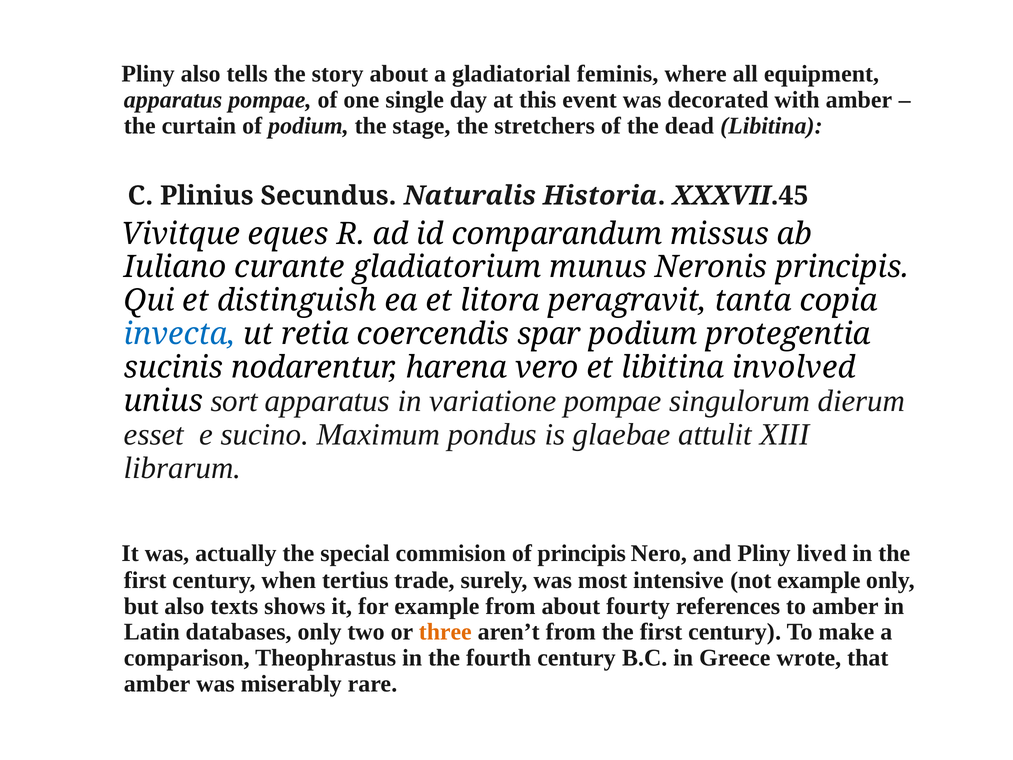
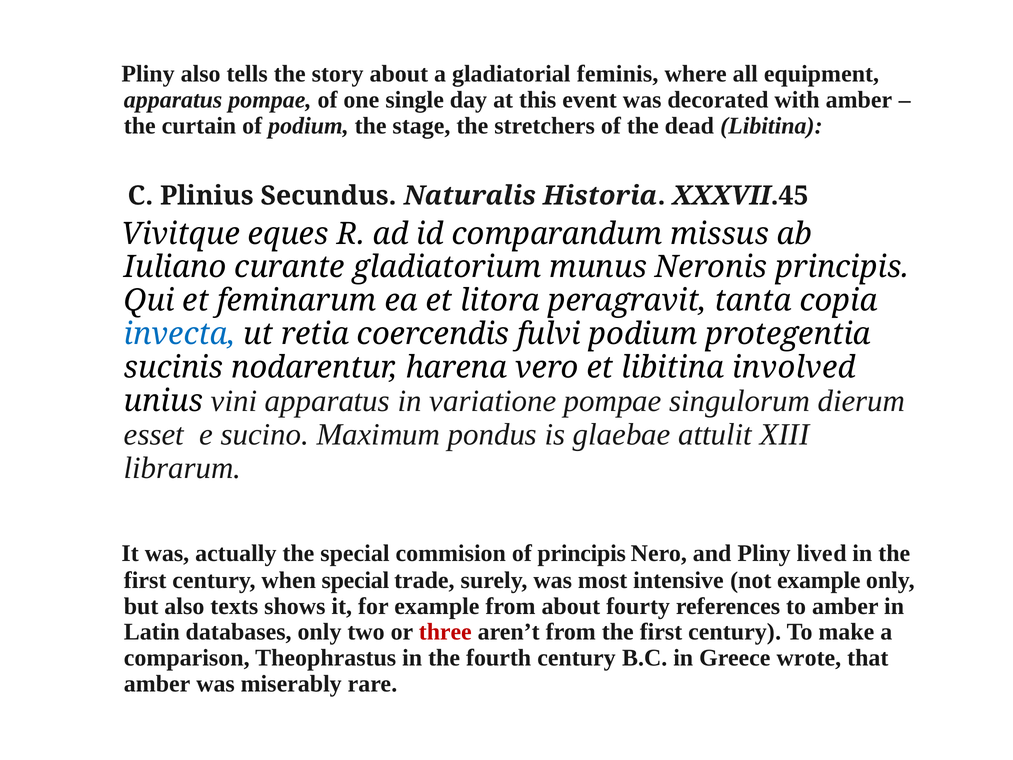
distinguish: distinguish -> feminarum
spar: spar -> fulvi
sort: sort -> vini
when tertius: tertius -> special
three colour: orange -> red
